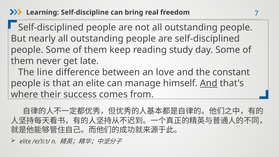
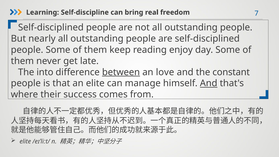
study: study -> enjoy
line: line -> into
between underline: none -> present
